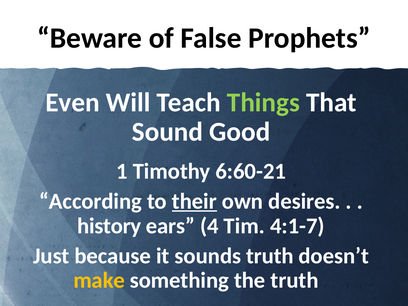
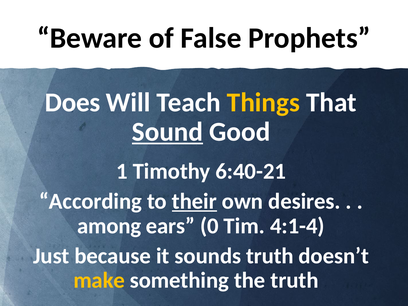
Even: Even -> Does
Things colour: light green -> yellow
Sound underline: none -> present
6:60-21: 6:60-21 -> 6:40-21
history: history -> among
4: 4 -> 0
4:1-7: 4:1-7 -> 4:1-4
